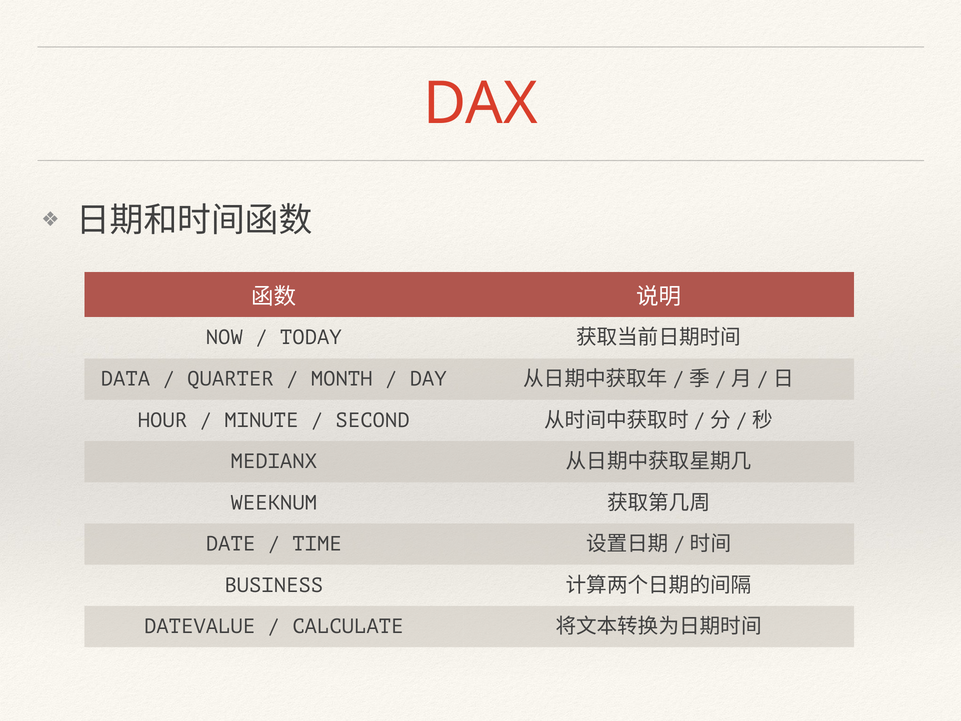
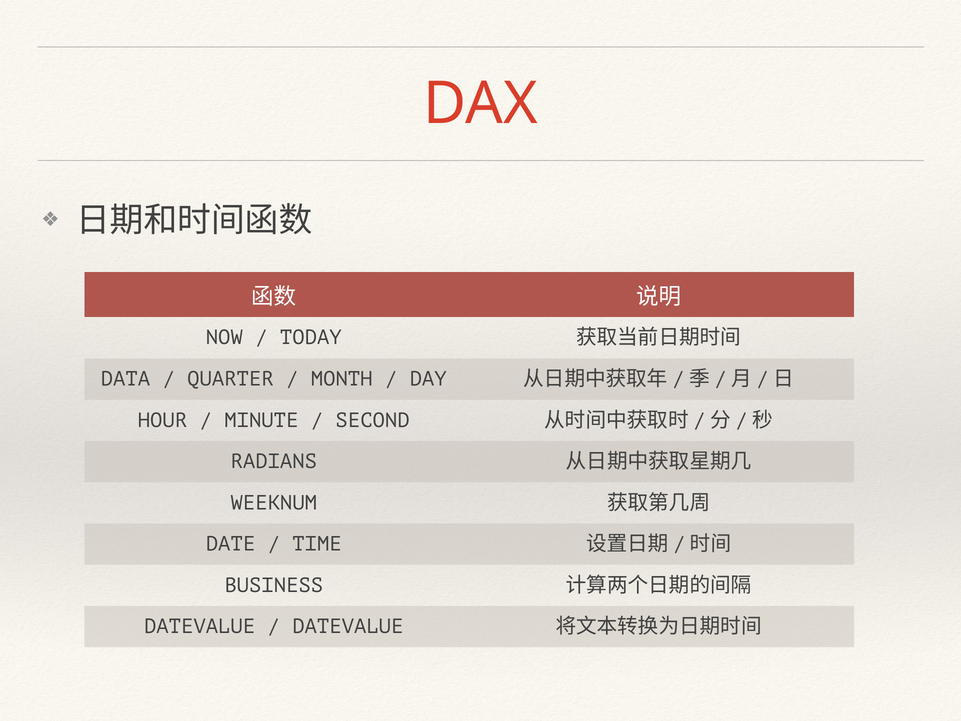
MEDIANX: MEDIANX -> RADIANS
CALCULATE at (348, 626): CALCULATE -> DATEVALUE
